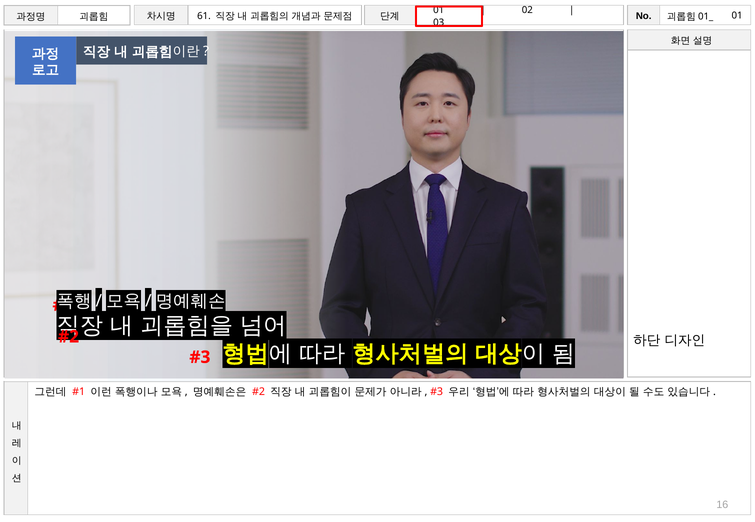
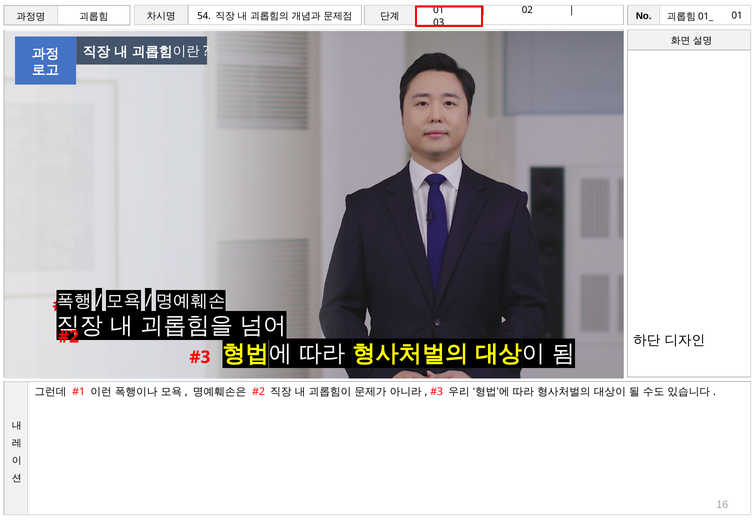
61: 61 -> 54
